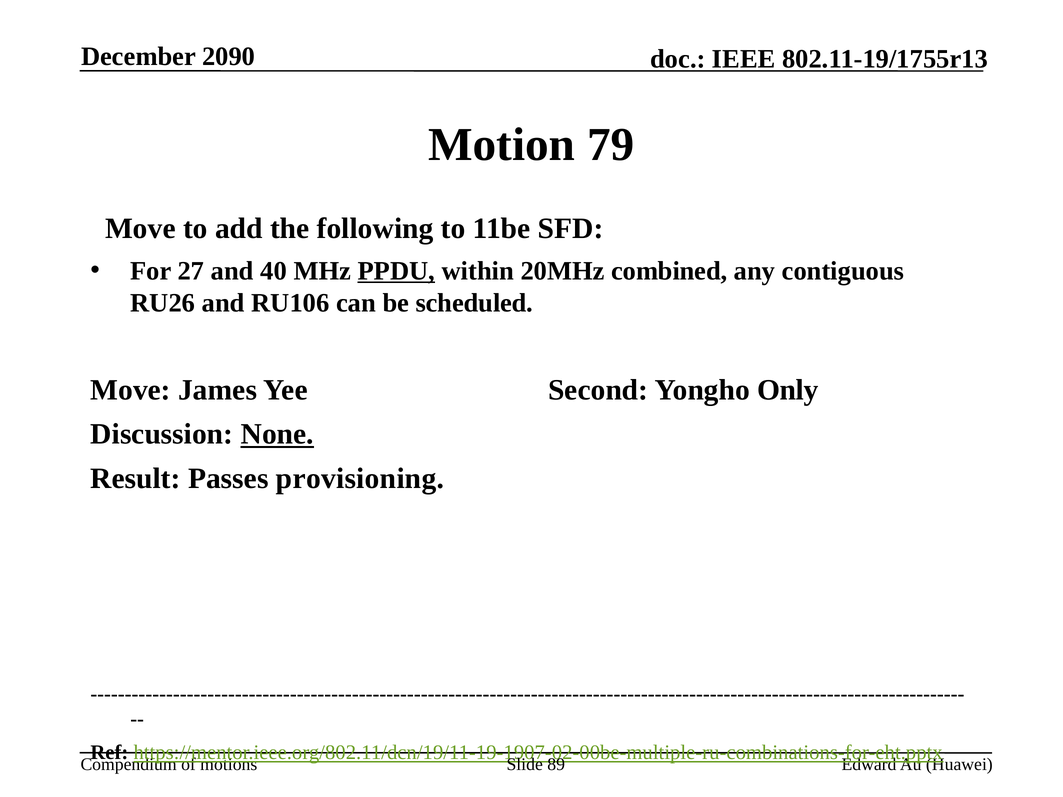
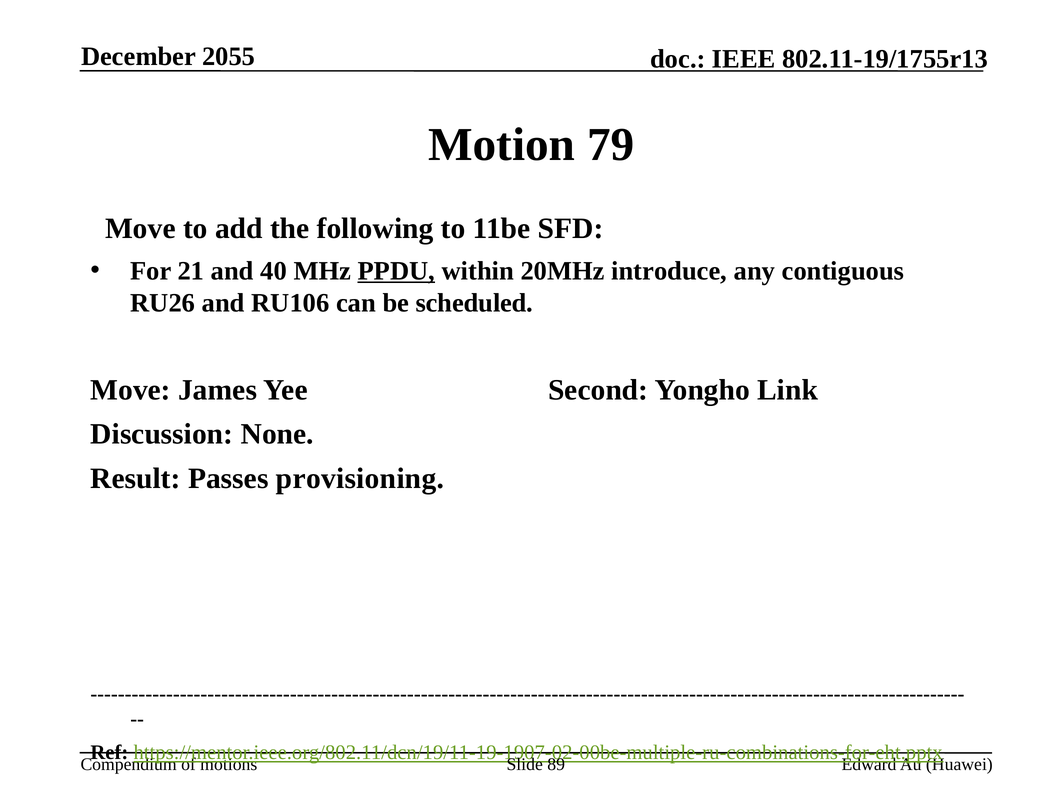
2090: 2090 -> 2055
27: 27 -> 21
combined: combined -> introduce
Only: Only -> Link
None underline: present -> none
